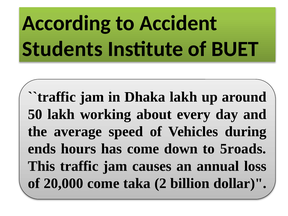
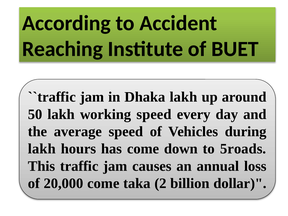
Students: Students -> Reaching
working about: about -> speed
ends at (42, 149): ends -> lakh
